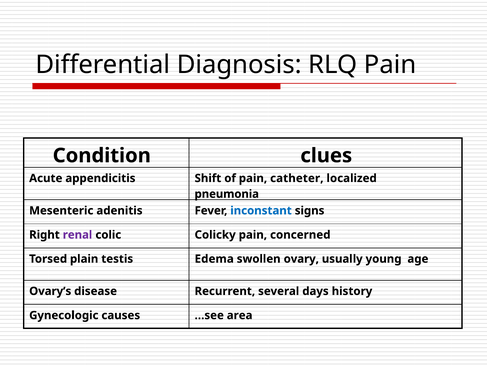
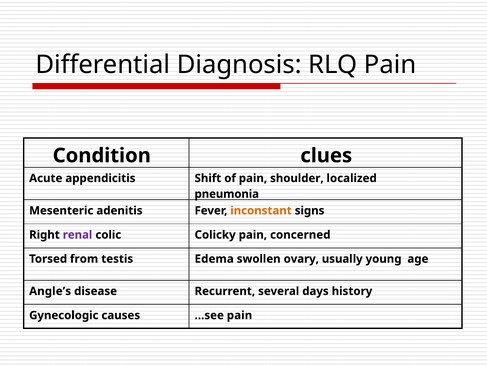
catheter: catheter -> shoulder
inconstant colour: blue -> orange
plain: plain -> from
Ovary’s: Ovary’s -> Angle’s
…see area: area -> pain
